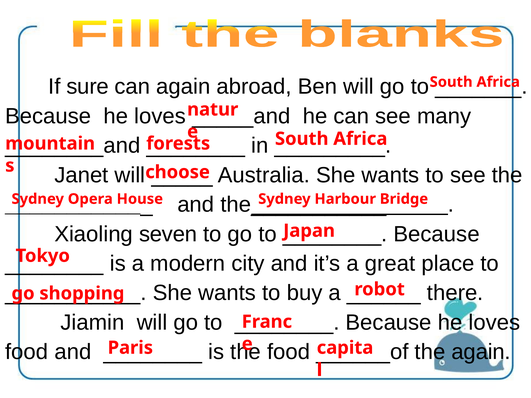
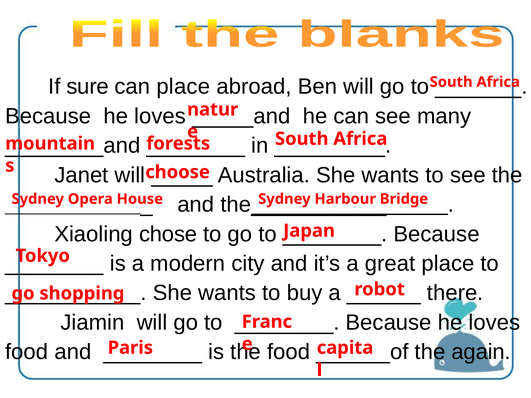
can again: again -> place
seven: seven -> chose
